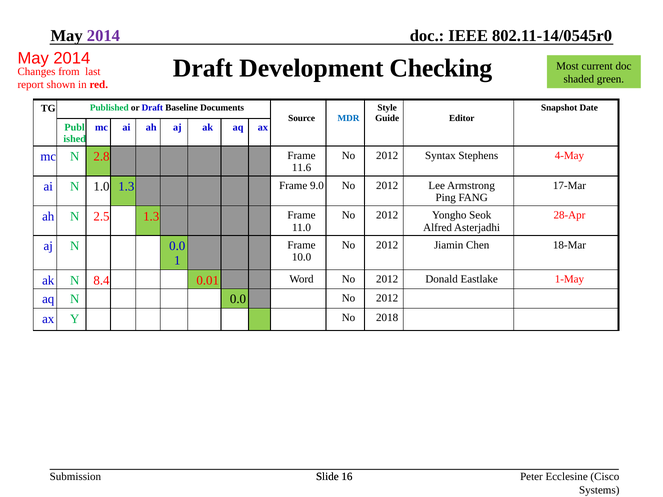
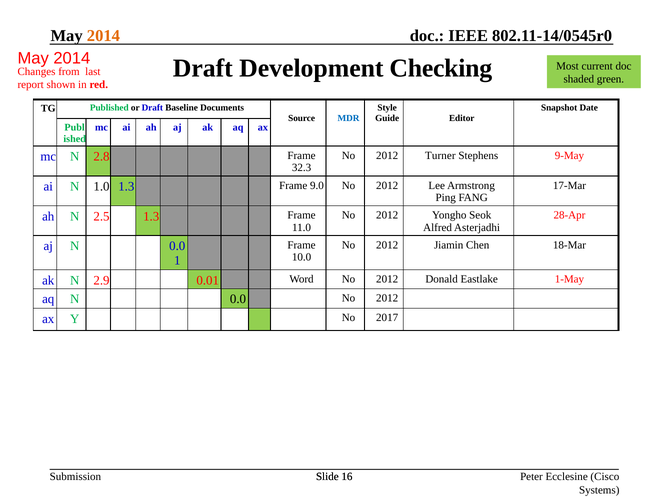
2014 at (103, 36) colour: purple -> orange
Syntax: Syntax -> Turner
4-May: 4-May -> 9-May
11.6: 11.6 -> 32.3
8.4: 8.4 -> 2.9
2018: 2018 -> 2017
